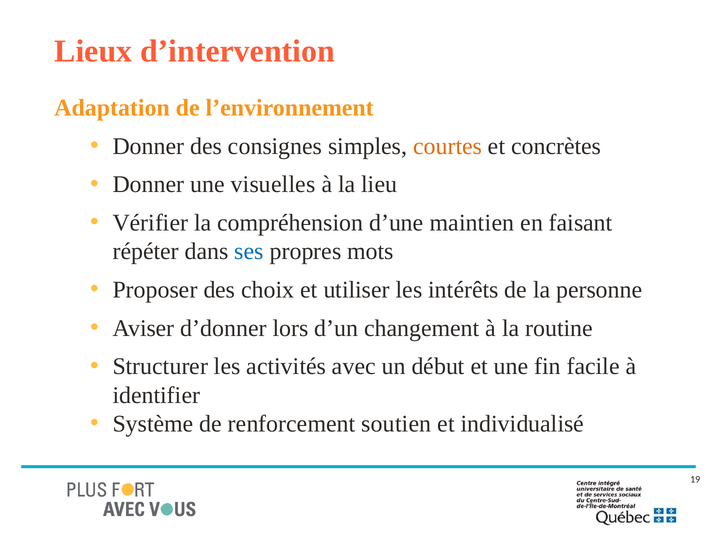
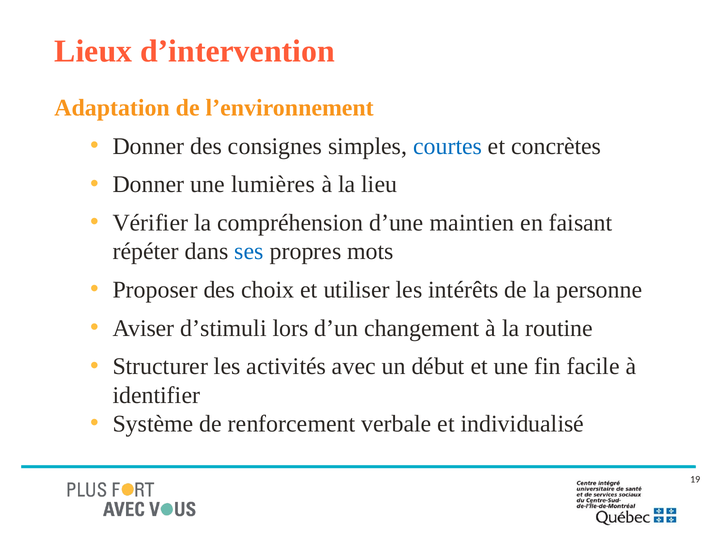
courtes colour: orange -> blue
visuelles: visuelles -> lumières
d’donner: d’donner -> d’stimuli
soutien: soutien -> verbale
